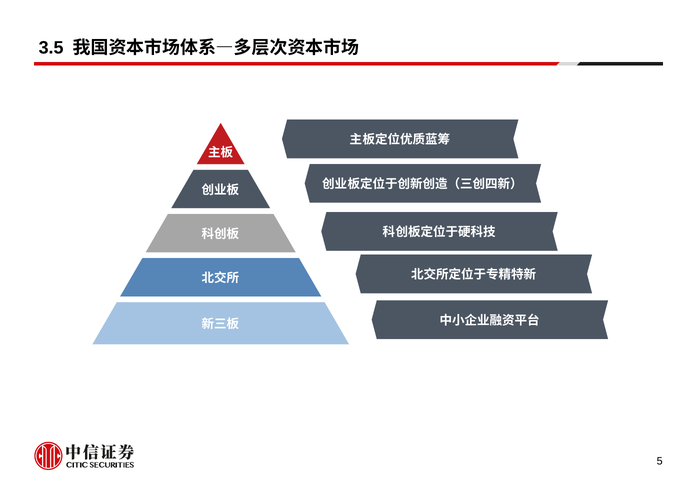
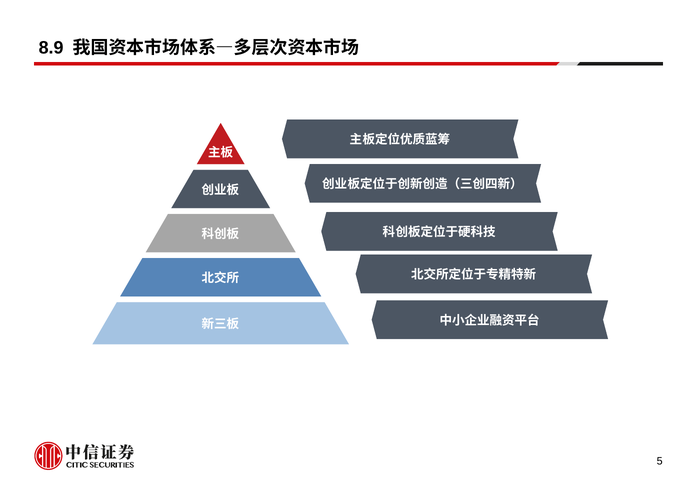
3.5: 3.5 -> 8.9
